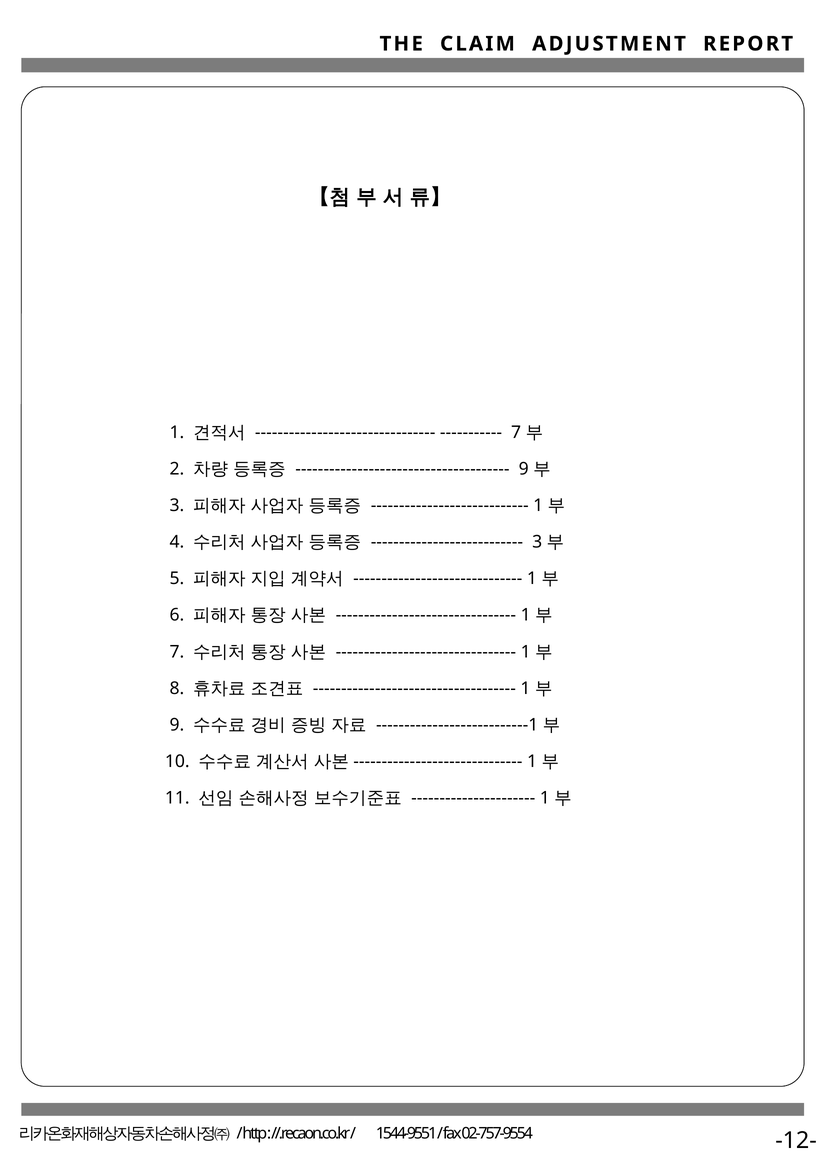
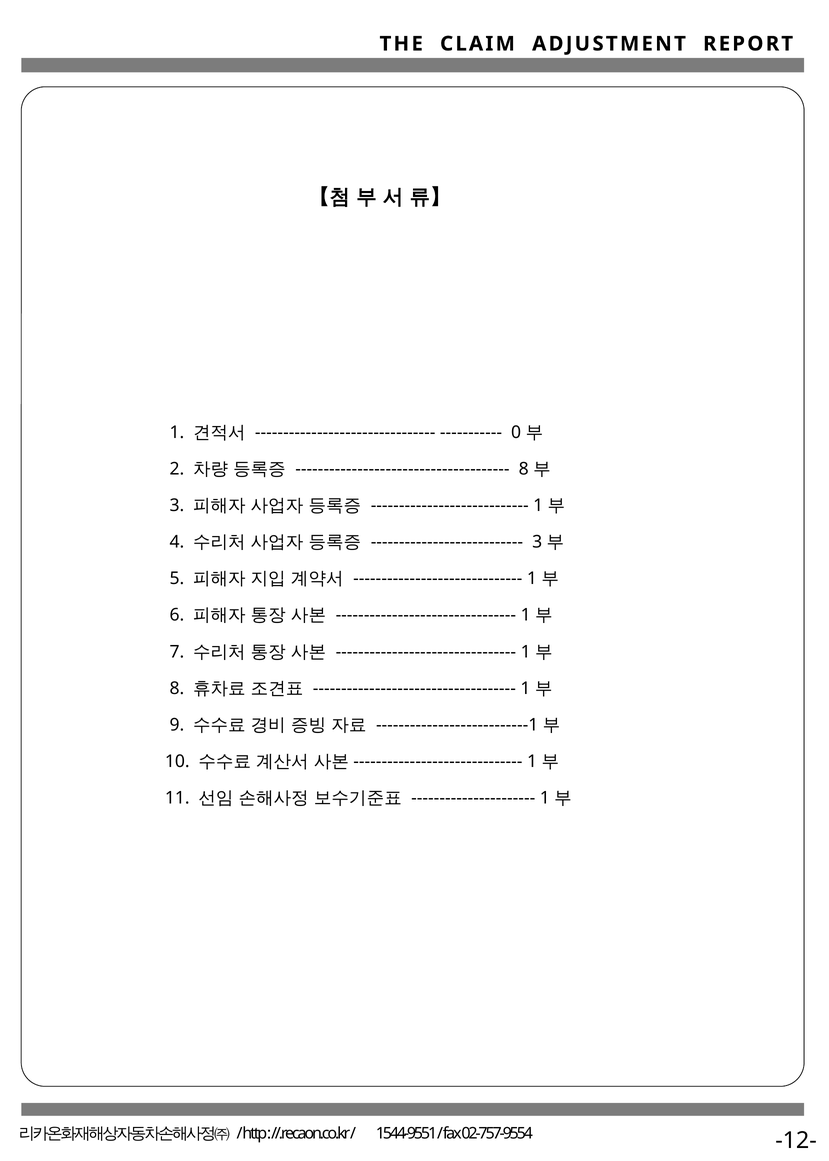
7 at (516, 432): 7 -> 0
9 at (524, 469): 9 -> 8
